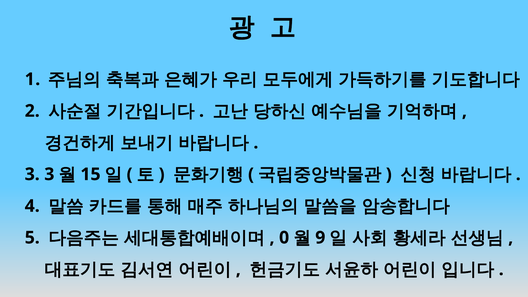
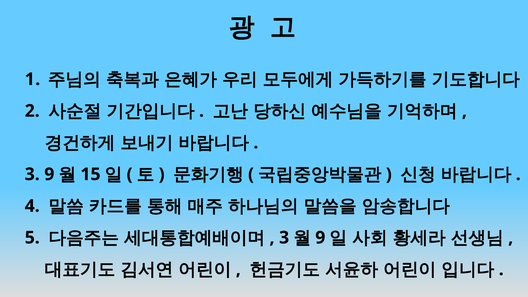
3 3: 3 -> 9
0 at (284, 238): 0 -> 3
